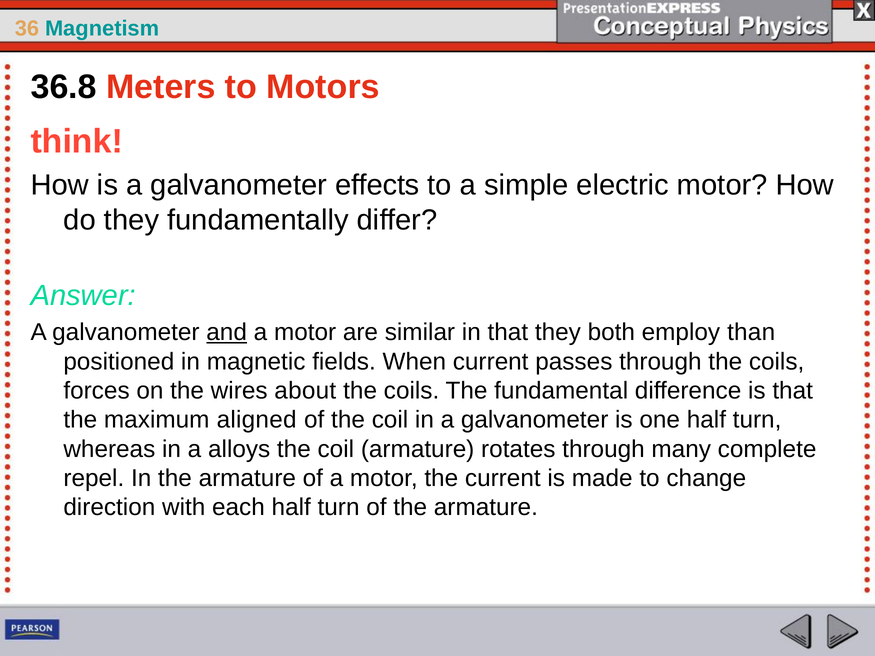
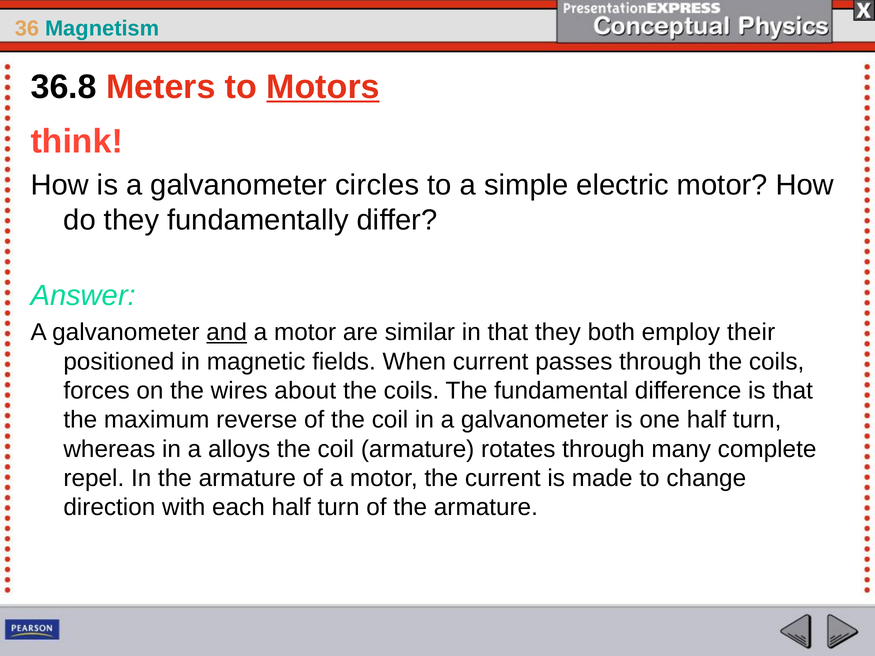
Motors underline: none -> present
effects: effects -> circles
than: than -> their
aligned: aligned -> reverse
